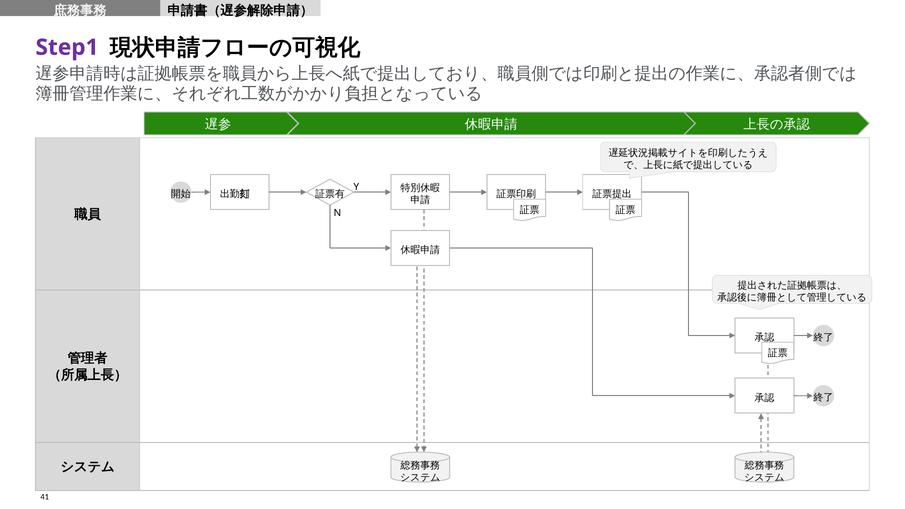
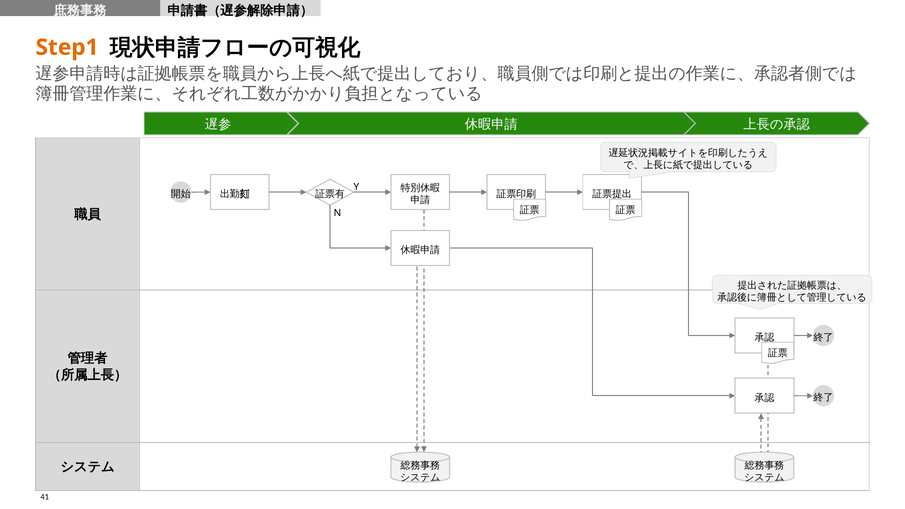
Step1 colour: purple -> orange
